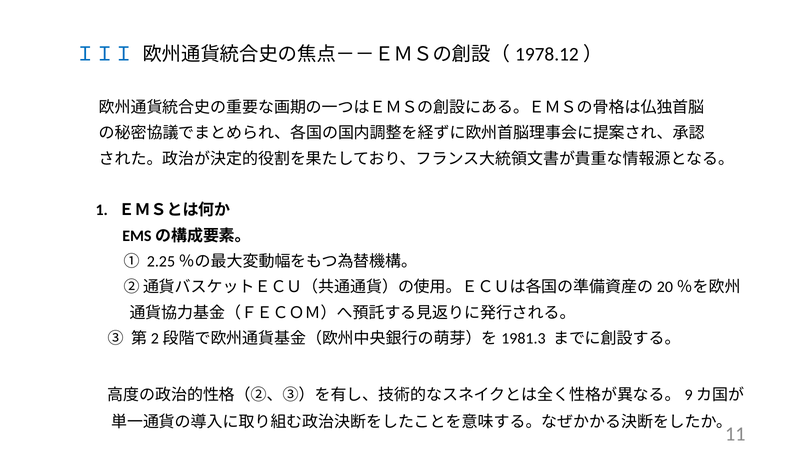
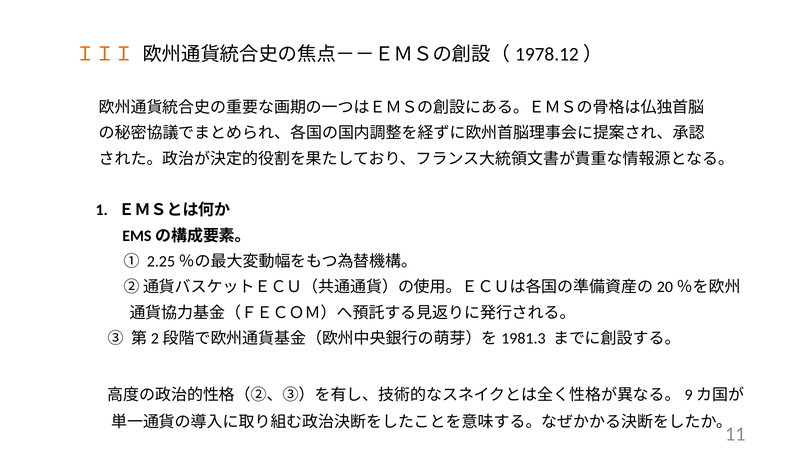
ＩＩＩ colour: blue -> orange
